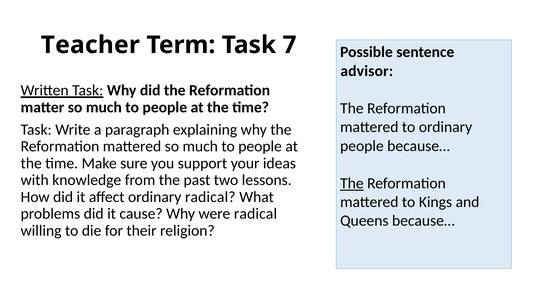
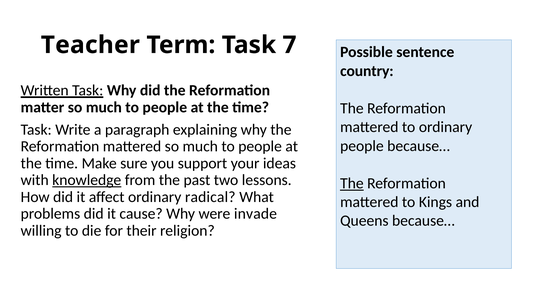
advisor: advisor -> country
knowledge underline: none -> present
were radical: radical -> invade
